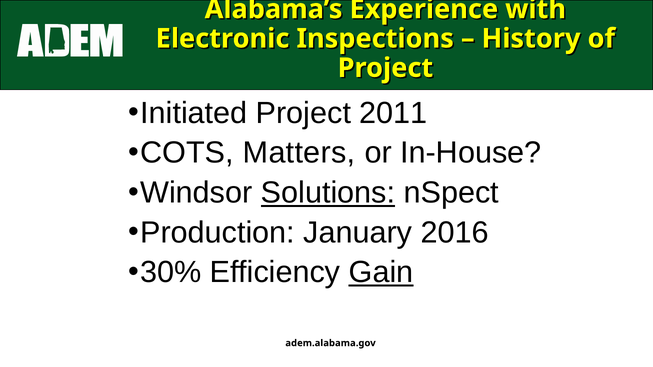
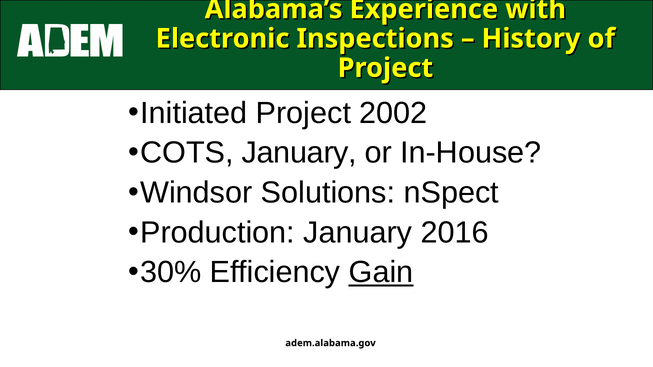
2011: 2011 -> 2002
COTS Matters: Matters -> January
Solutions underline: present -> none
